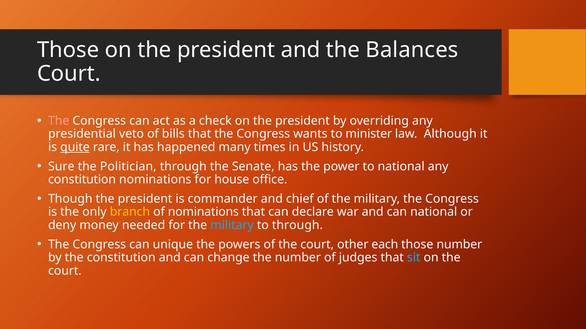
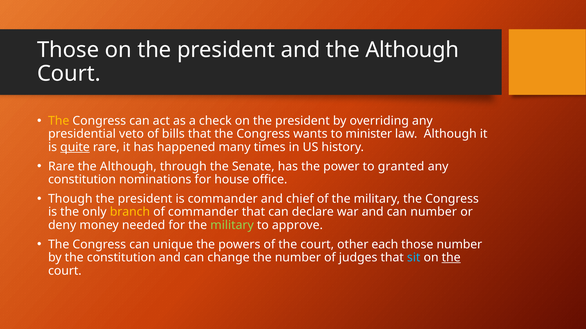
and the Balances: Balances -> Although
The at (59, 121) colour: pink -> yellow
Sure at (61, 167): Sure -> Rare
Politician at (128, 167): Politician -> Although
to national: national -> granted
of nominations: nominations -> commander
can national: national -> number
military at (232, 226) colour: light blue -> light green
to through: through -> approve
the at (451, 258) underline: none -> present
